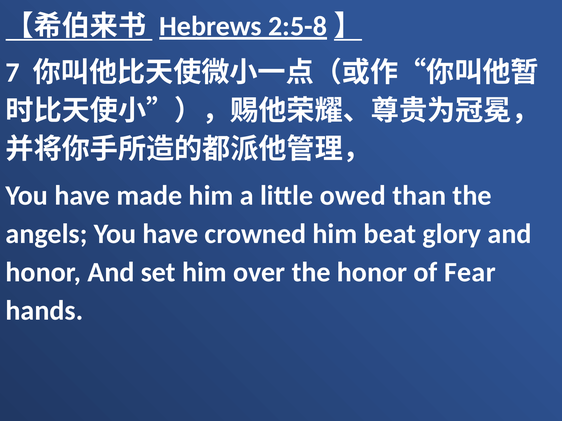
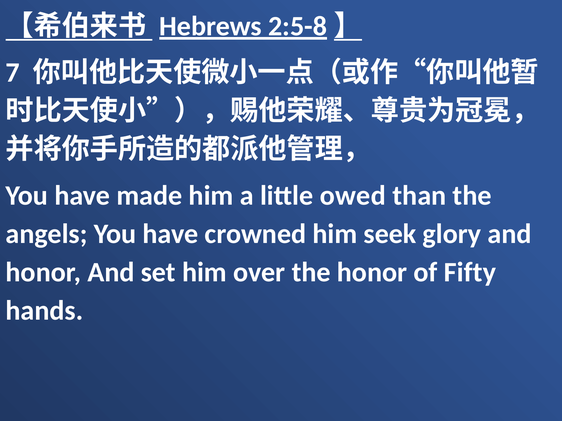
beat: beat -> seek
Fear: Fear -> Fifty
